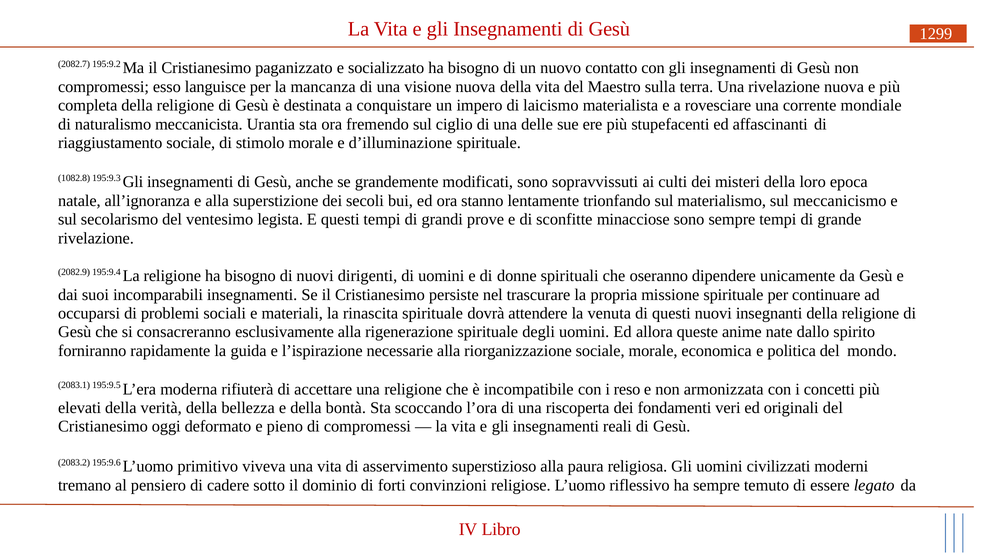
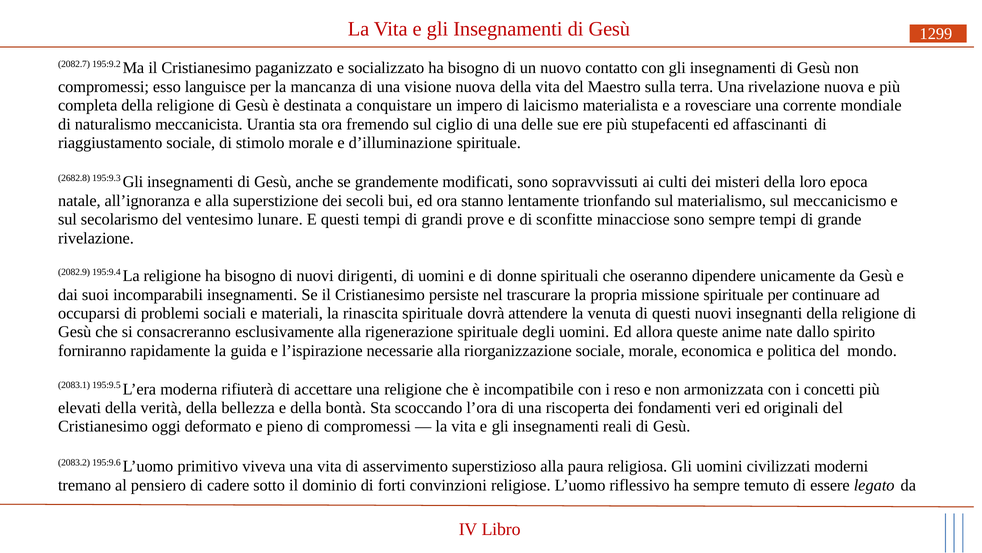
1082.8: 1082.8 -> 2682.8
legista: legista -> lunare
